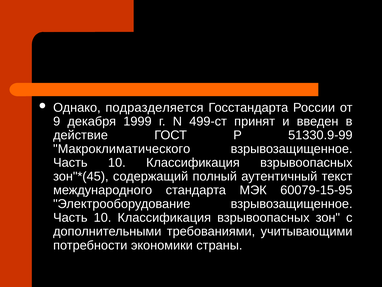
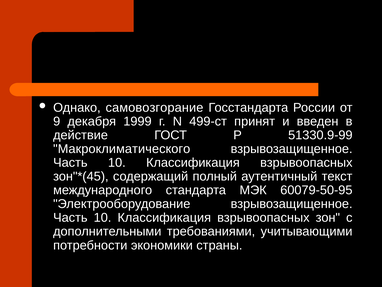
подразделяется: подразделяется -> самовозгорание
60079-15-95: 60079-15-95 -> 60079-50-95
